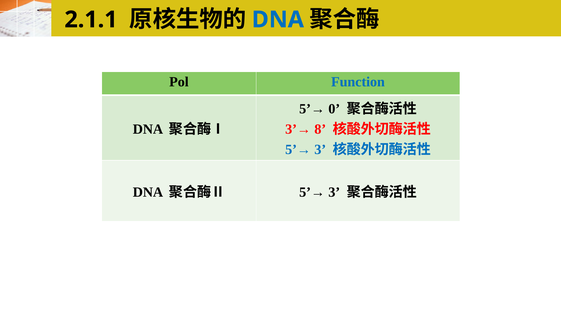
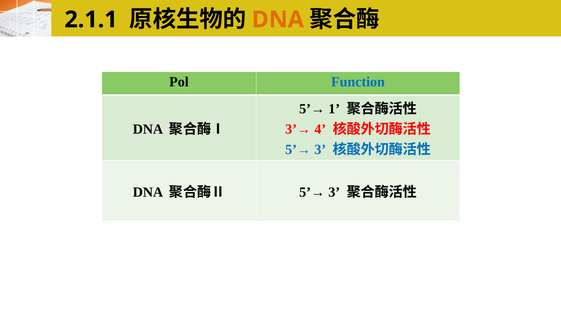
DNA at (278, 20) colour: blue -> orange
0: 0 -> 1
8: 8 -> 4
